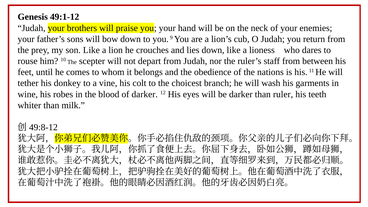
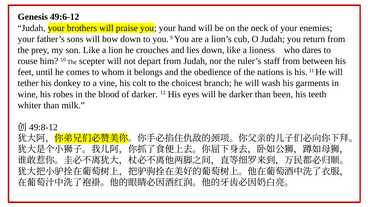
49:1-12: 49:1-12 -> 49:6-12
ruler: ruler -> been
